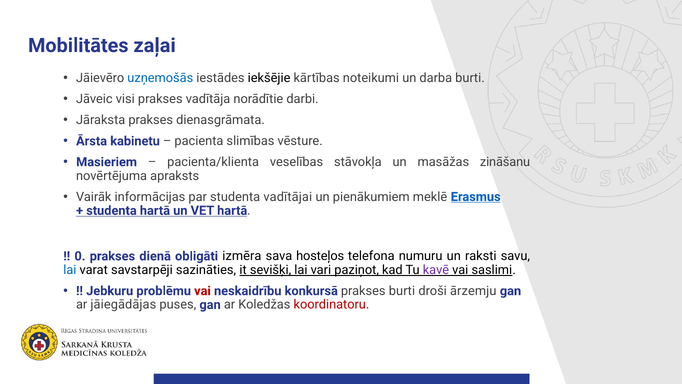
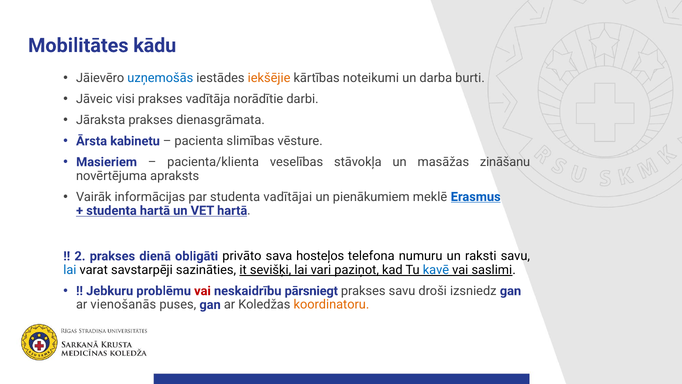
zaļai: zaļai -> kādu
iekšējie colour: black -> orange
0: 0 -> 2
izmēra: izmēra -> privāto
kavē colour: purple -> blue
konkursā: konkursā -> pārsniegt
prakses burti: burti -> savu
ārzemju: ārzemju -> izsniedz
jāiegādājas: jāiegādājas -> vienošanās
koordinatoru colour: red -> orange
